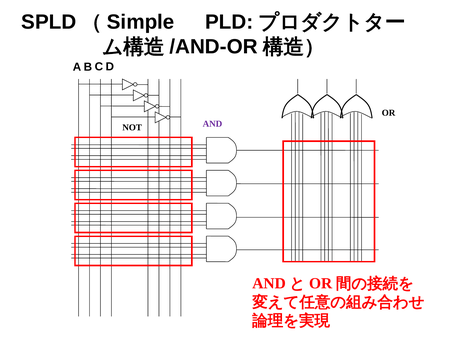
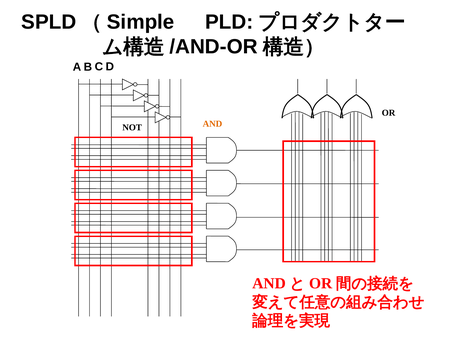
AND colour: purple -> orange
